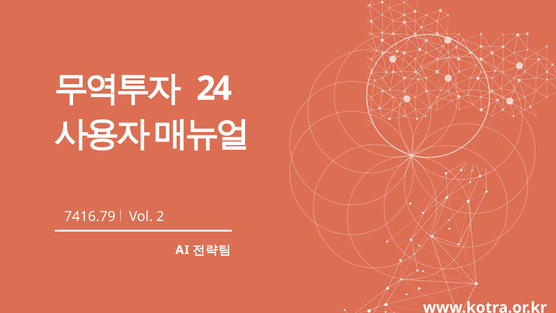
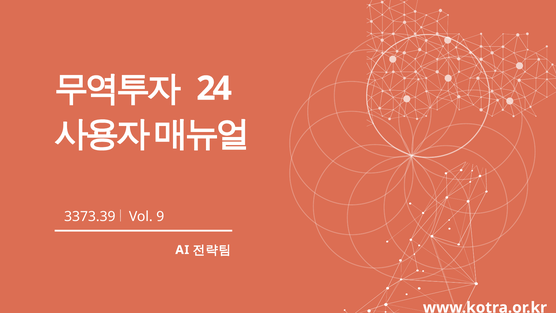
7416.79: 7416.79 -> 3373.39
2: 2 -> 9
